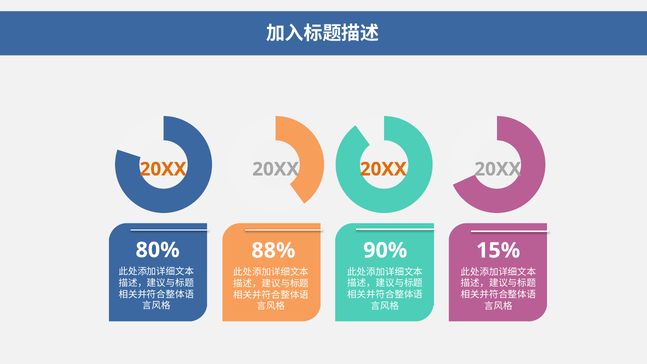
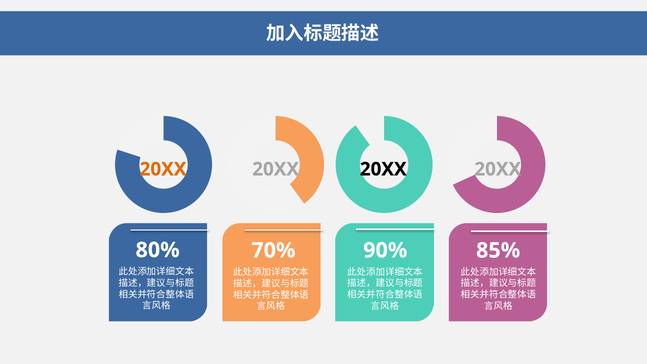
20XX at (383, 169) colour: orange -> black
88%: 88% -> 70%
15%: 15% -> 85%
